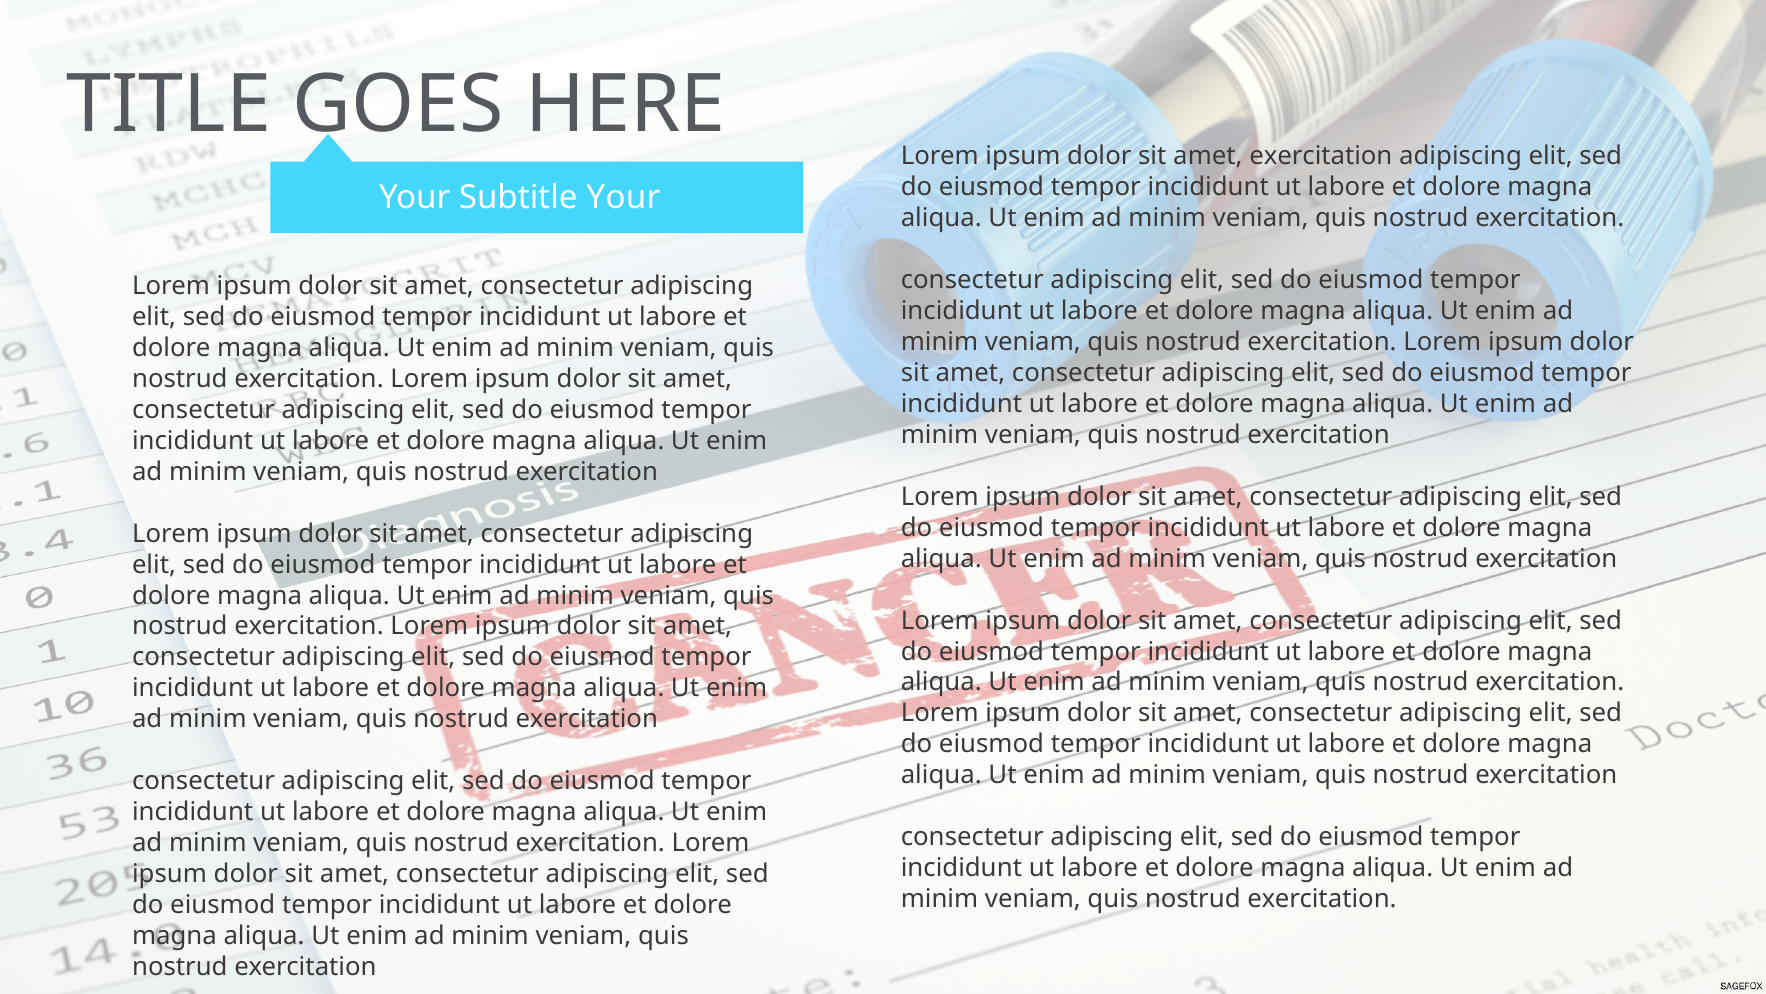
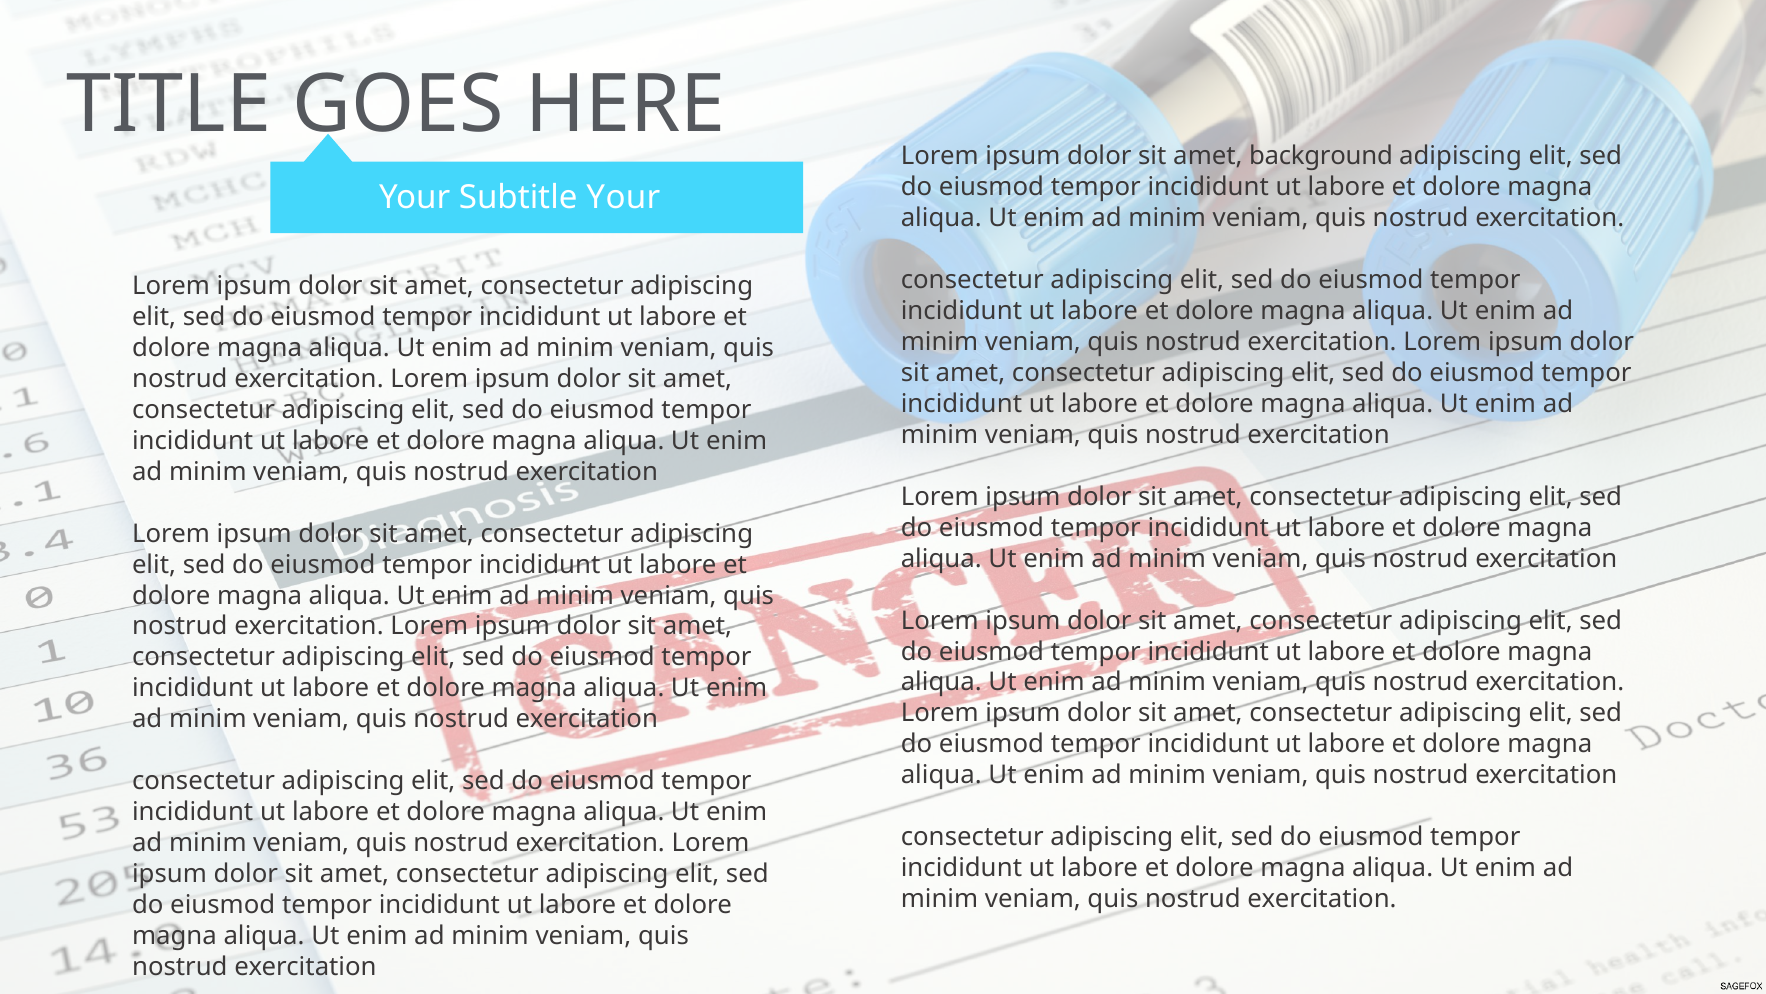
amet exercitation: exercitation -> background
